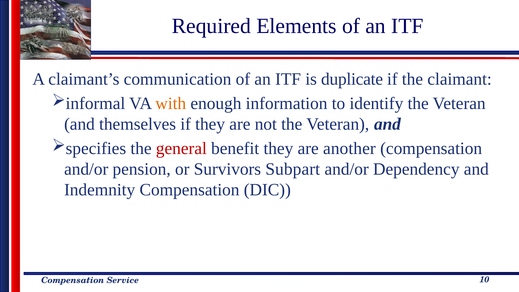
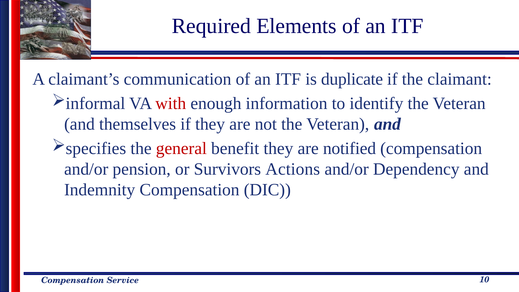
with colour: orange -> red
another: another -> notified
Subpart: Subpart -> Actions
